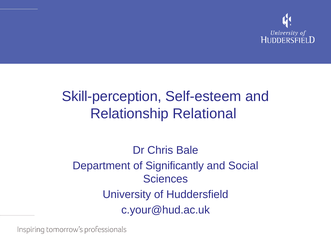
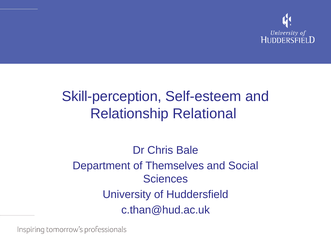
Significantly: Significantly -> Themselves
c.your@hud.ac.uk: c.your@hud.ac.uk -> c.than@hud.ac.uk
